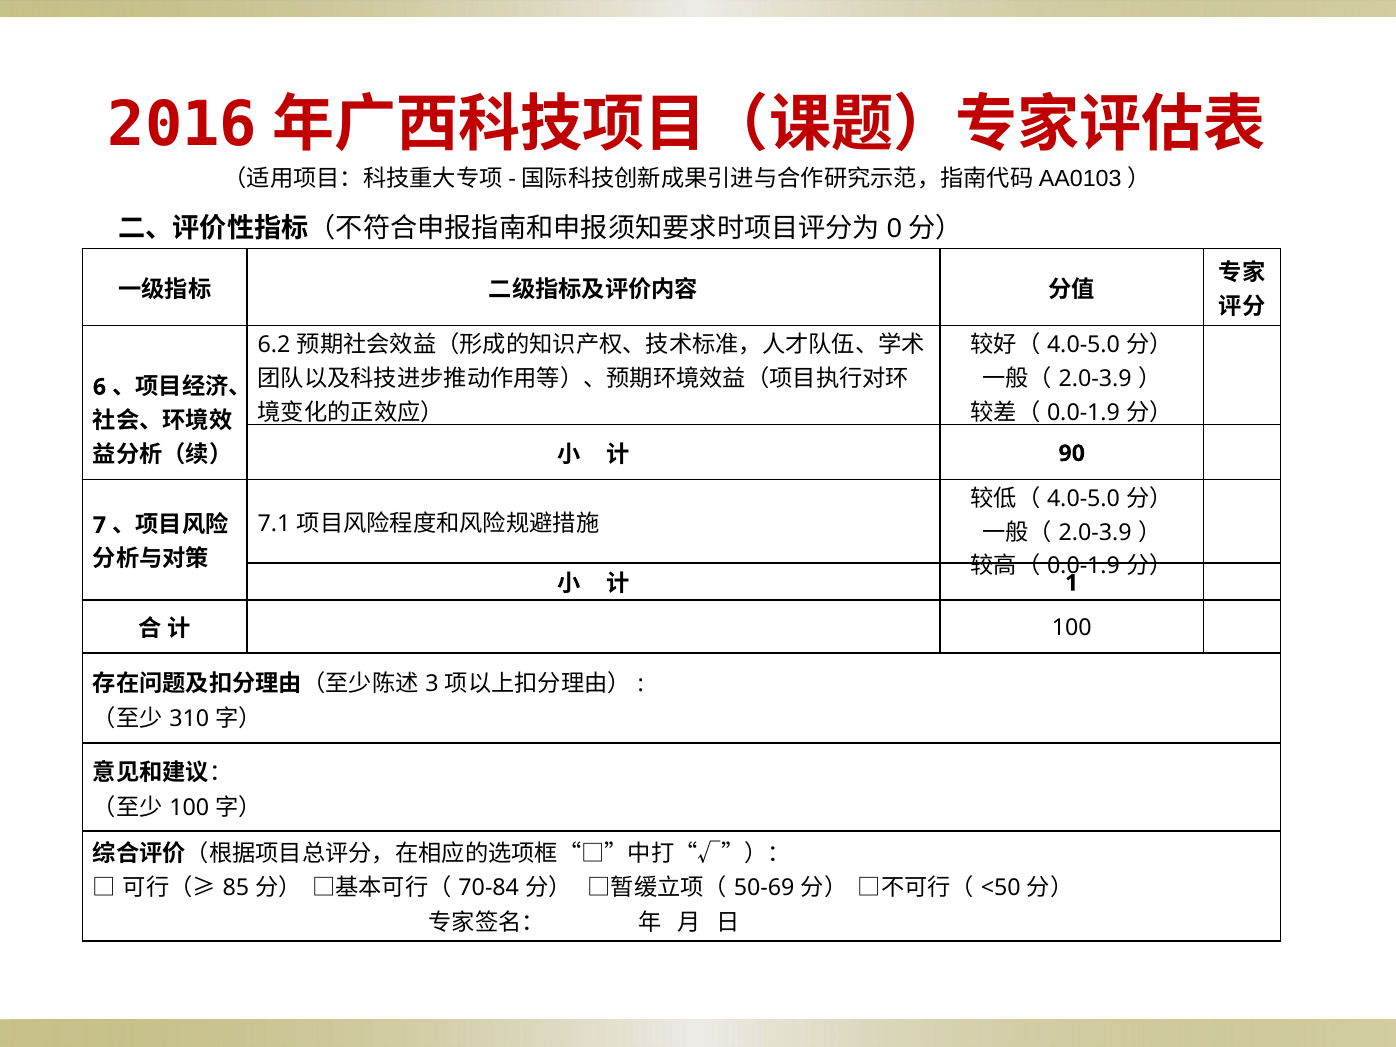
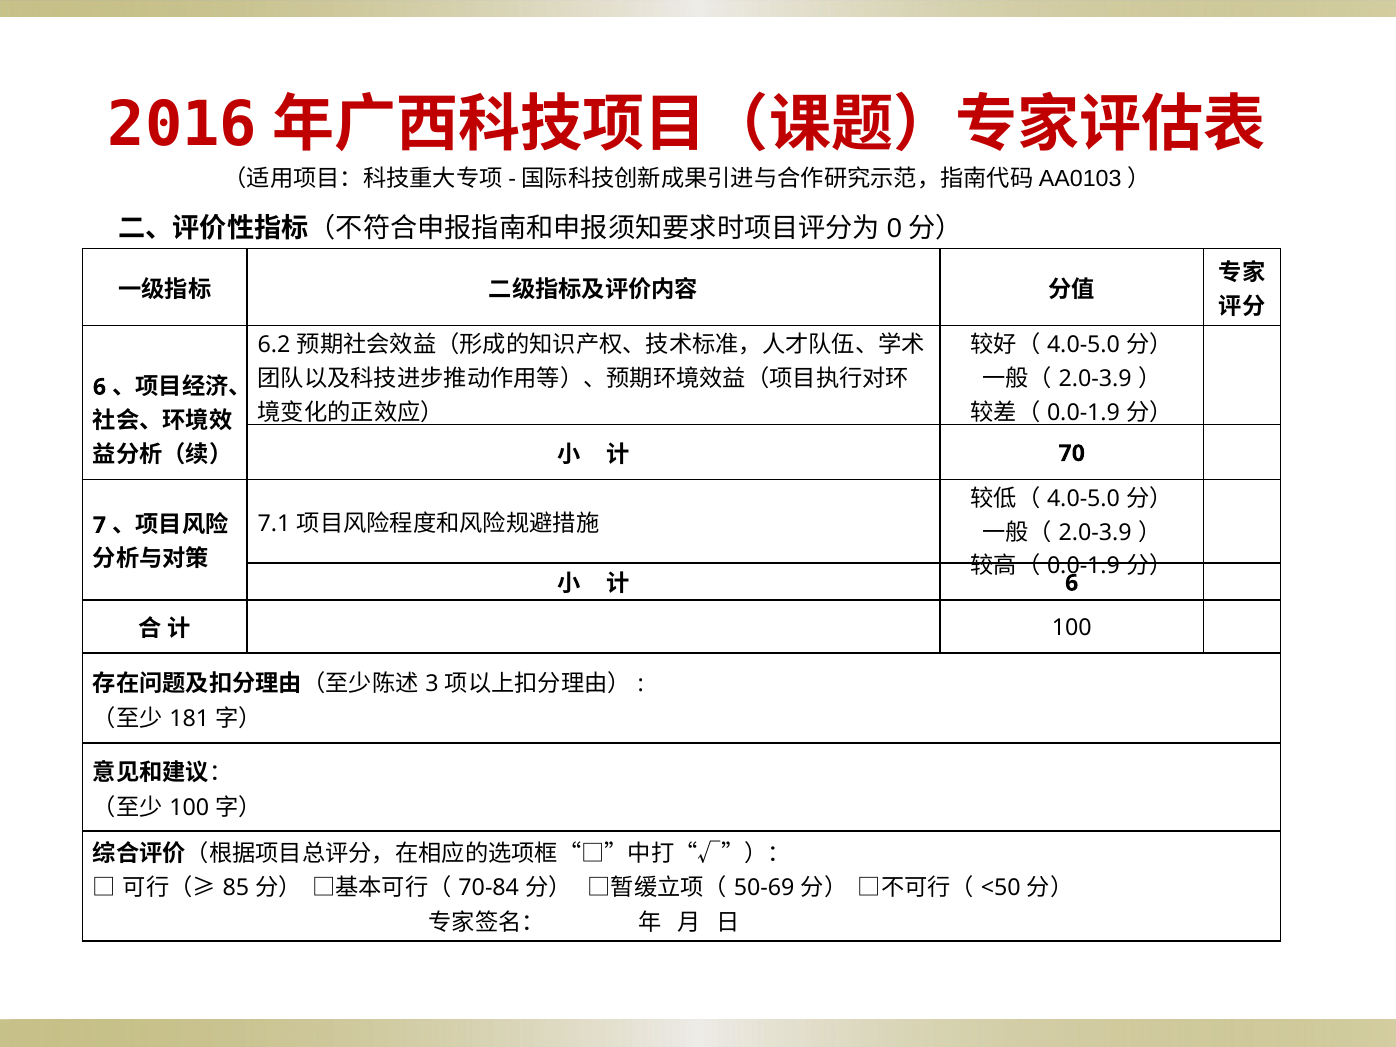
90: 90 -> 70
1 at (1072, 583): 1 -> 6
310: 310 -> 181
